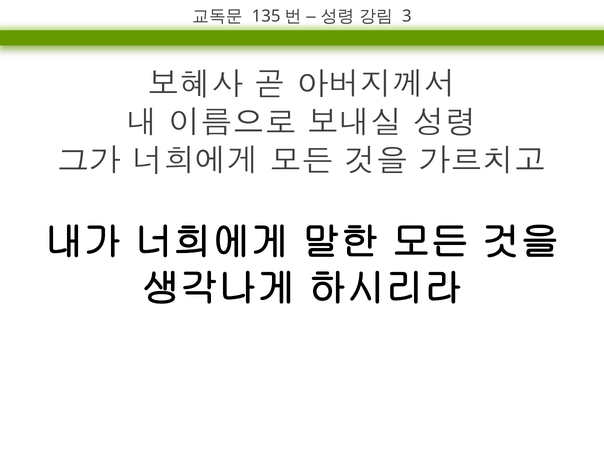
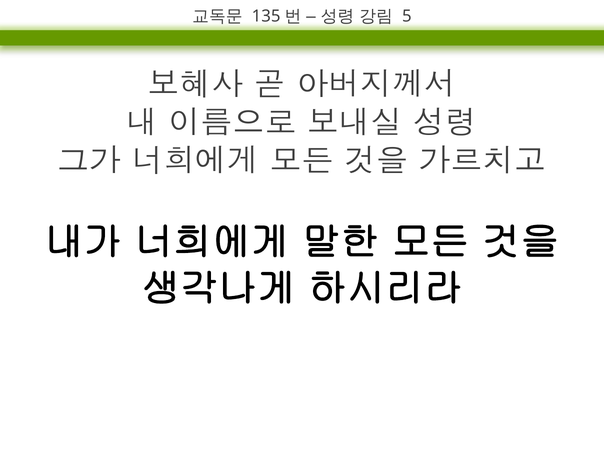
3: 3 -> 5
